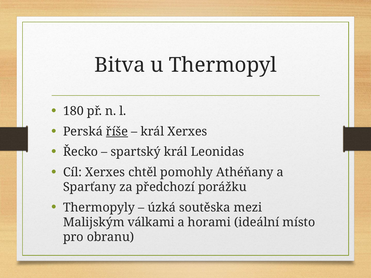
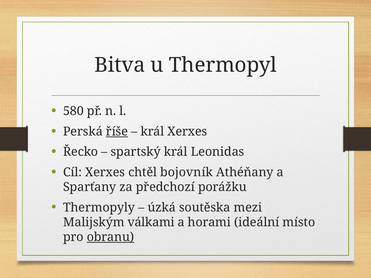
180: 180 -> 580
pomohly: pomohly -> bojovník
obranu underline: none -> present
